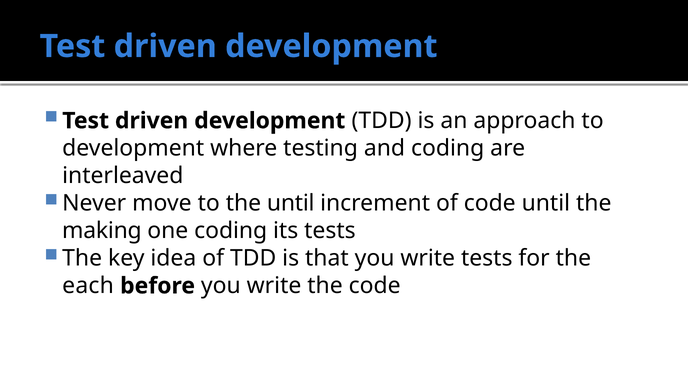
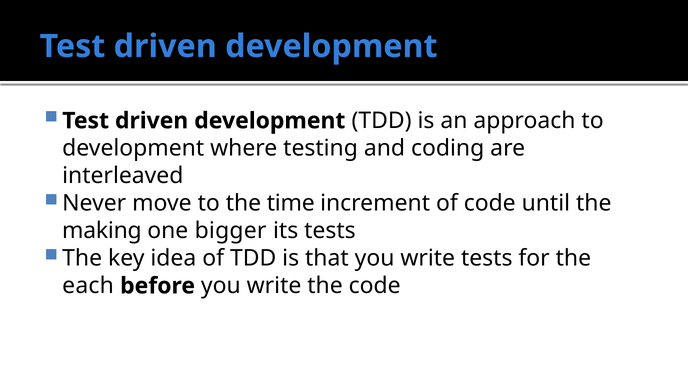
the until: until -> time
one coding: coding -> bigger
